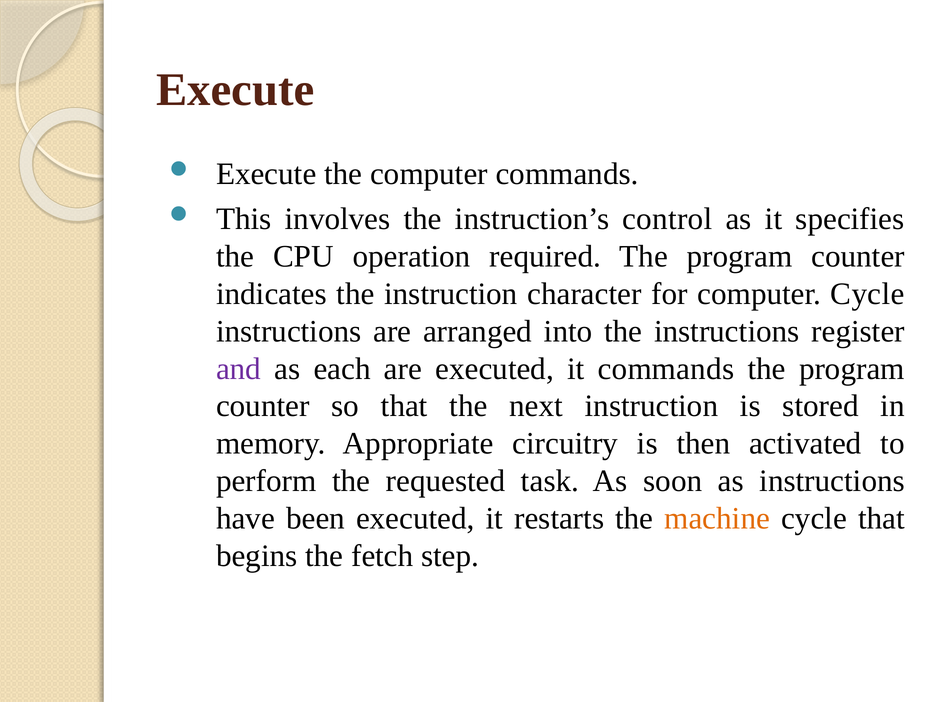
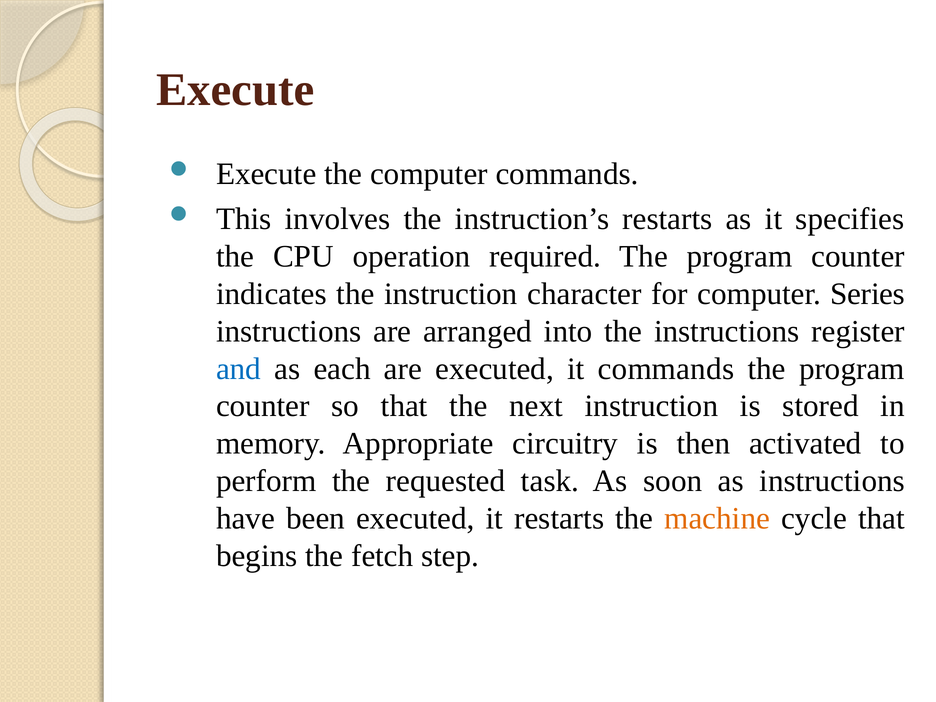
instruction’s control: control -> restarts
computer Cycle: Cycle -> Series
and colour: purple -> blue
